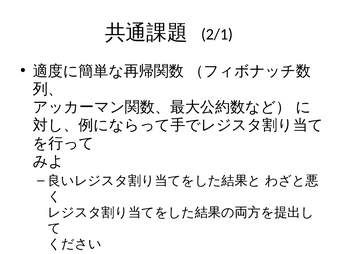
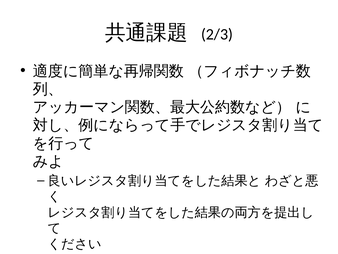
2/1: 2/1 -> 2/3
